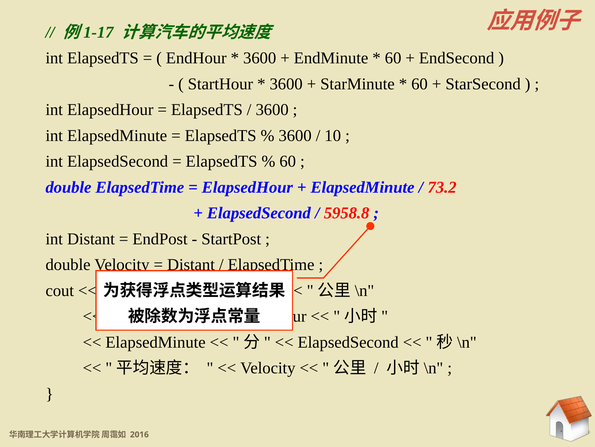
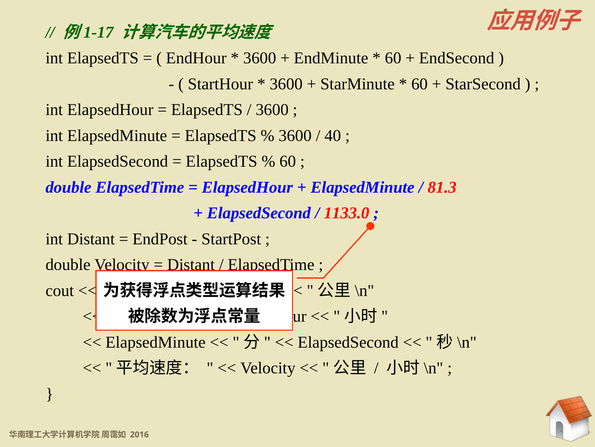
10: 10 -> 40
73.2: 73.2 -> 81.3
5958.8: 5958.8 -> 1133.0
